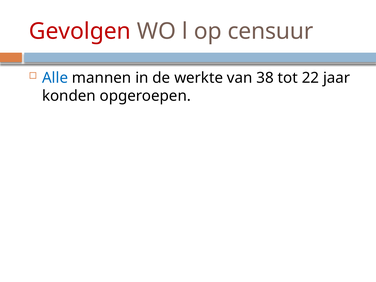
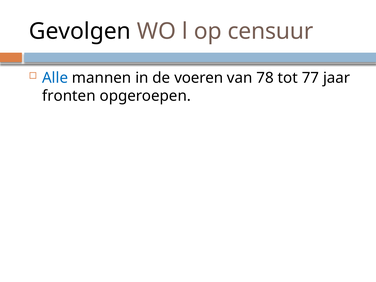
Gevolgen colour: red -> black
werkte: werkte -> voeren
38: 38 -> 78
22: 22 -> 77
konden: konden -> fronten
